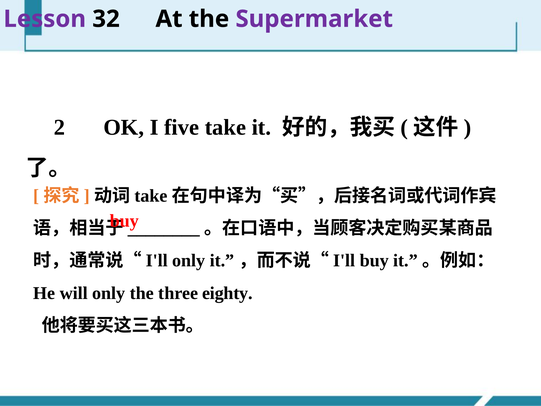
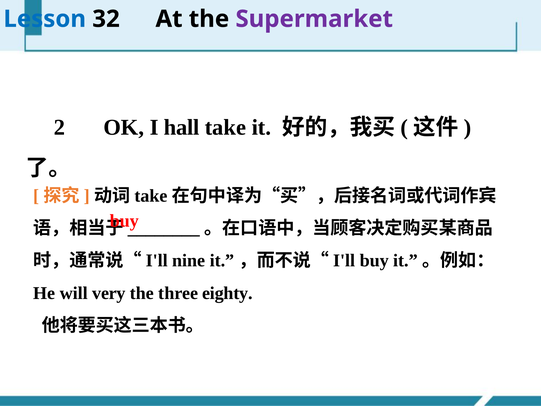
Lesson colour: purple -> blue
five: five -> hall
only at (189, 261): only -> nine
will only: only -> very
